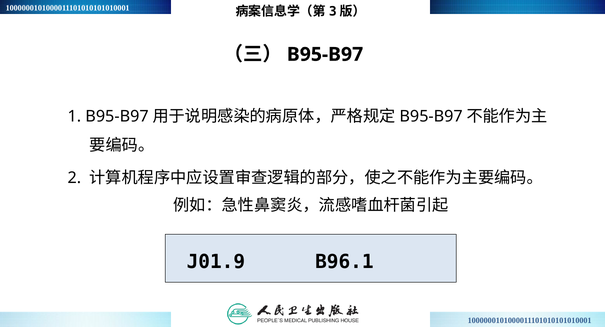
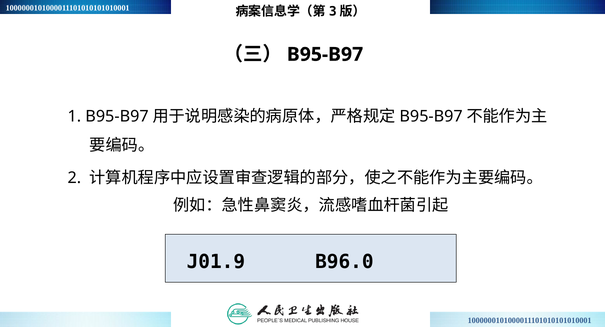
B96.1: B96.1 -> B96.0
